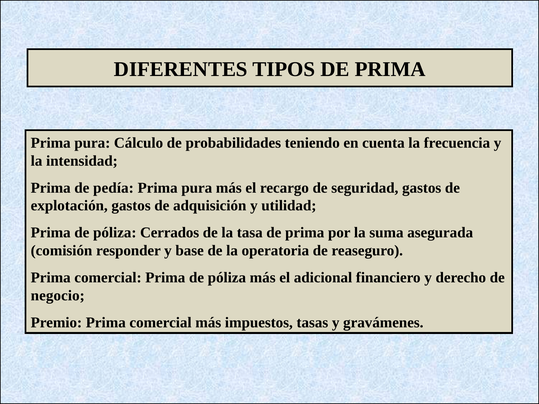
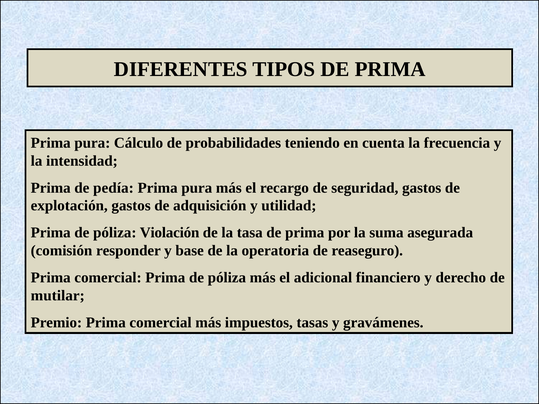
Cerrados: Cerrados -> Violación
negocio: negocio -> mutilar
